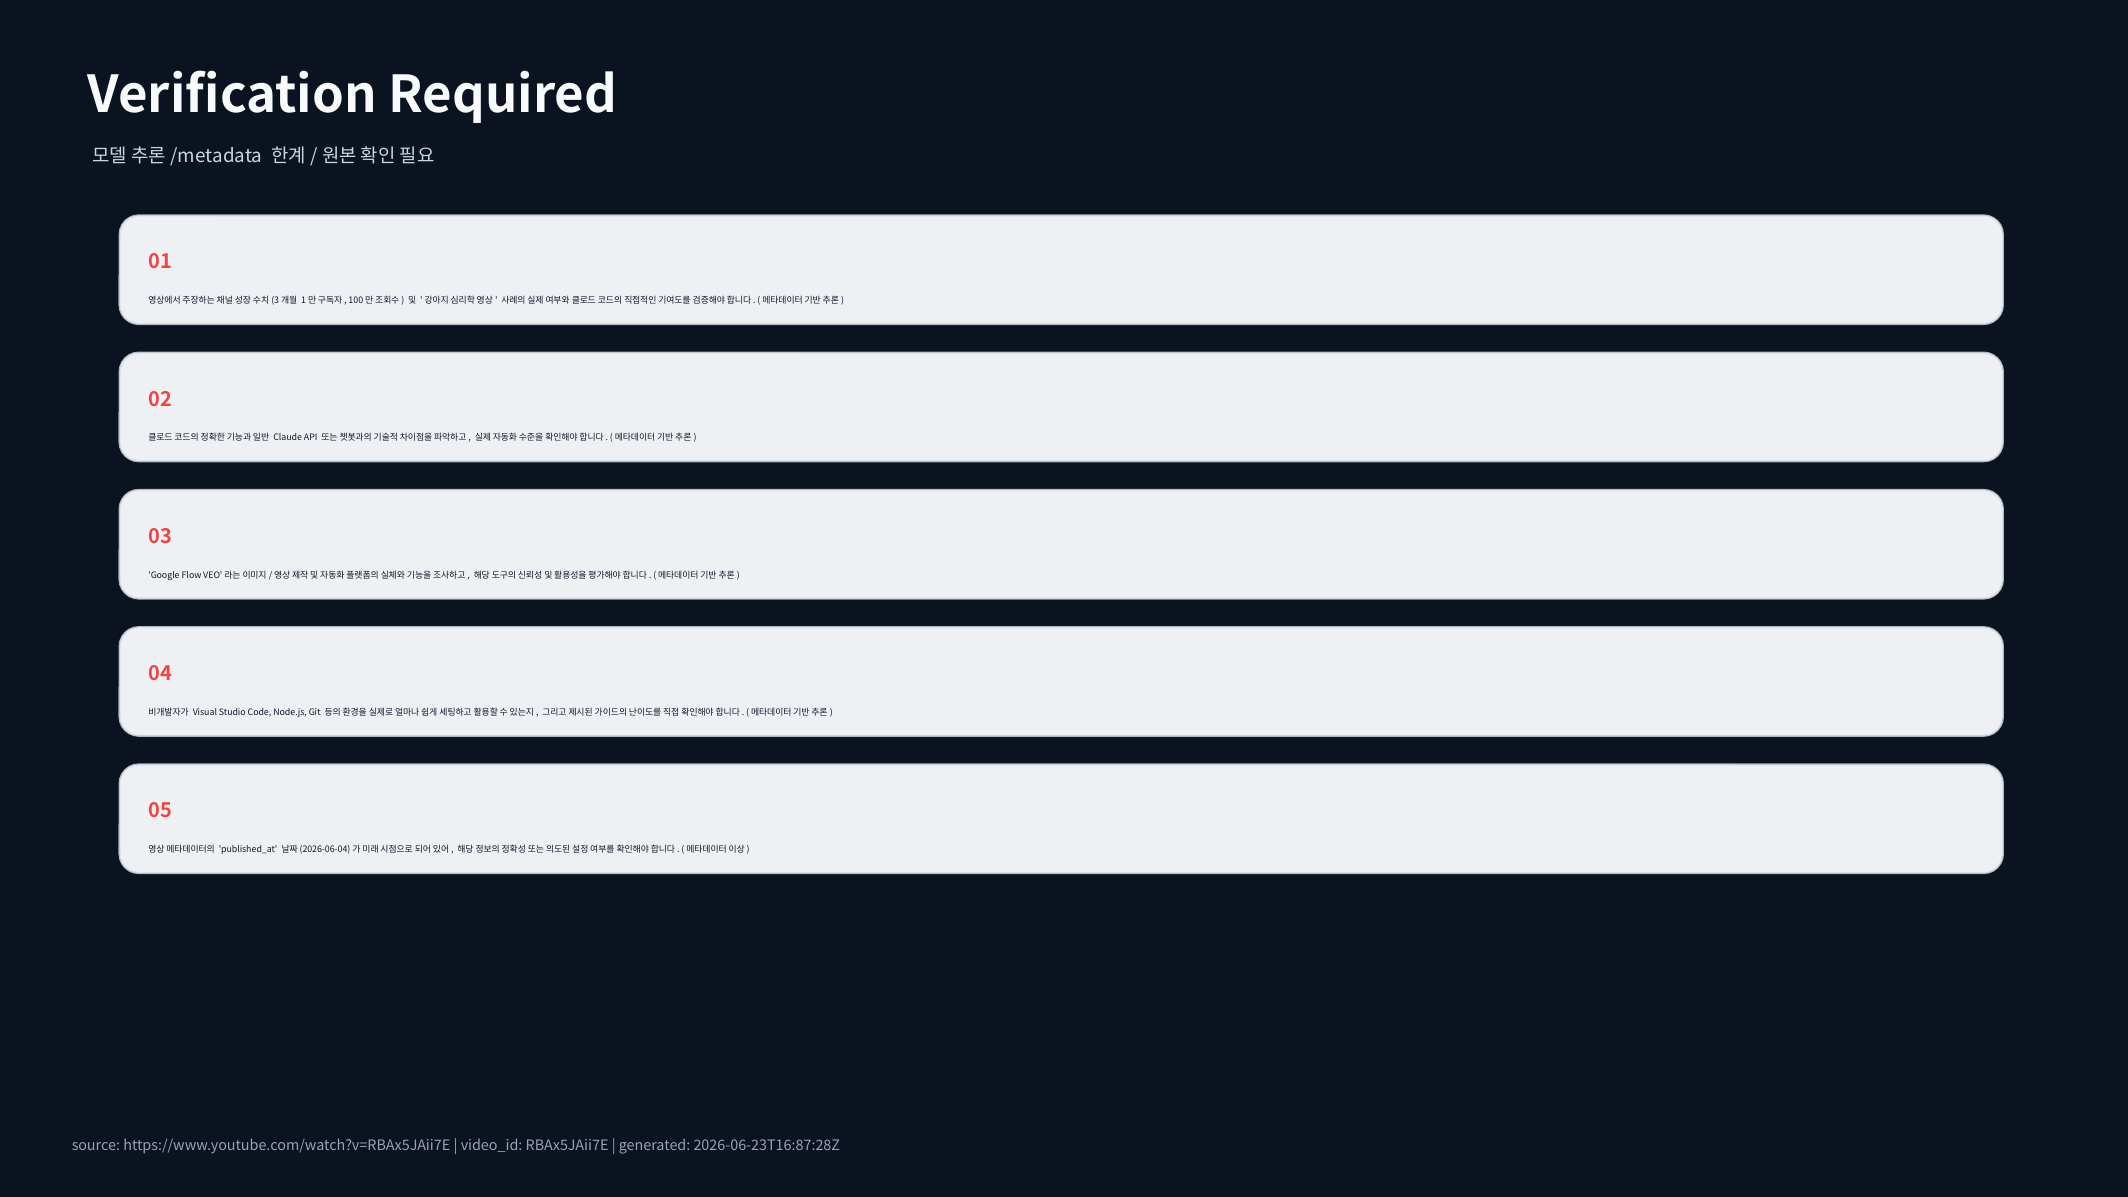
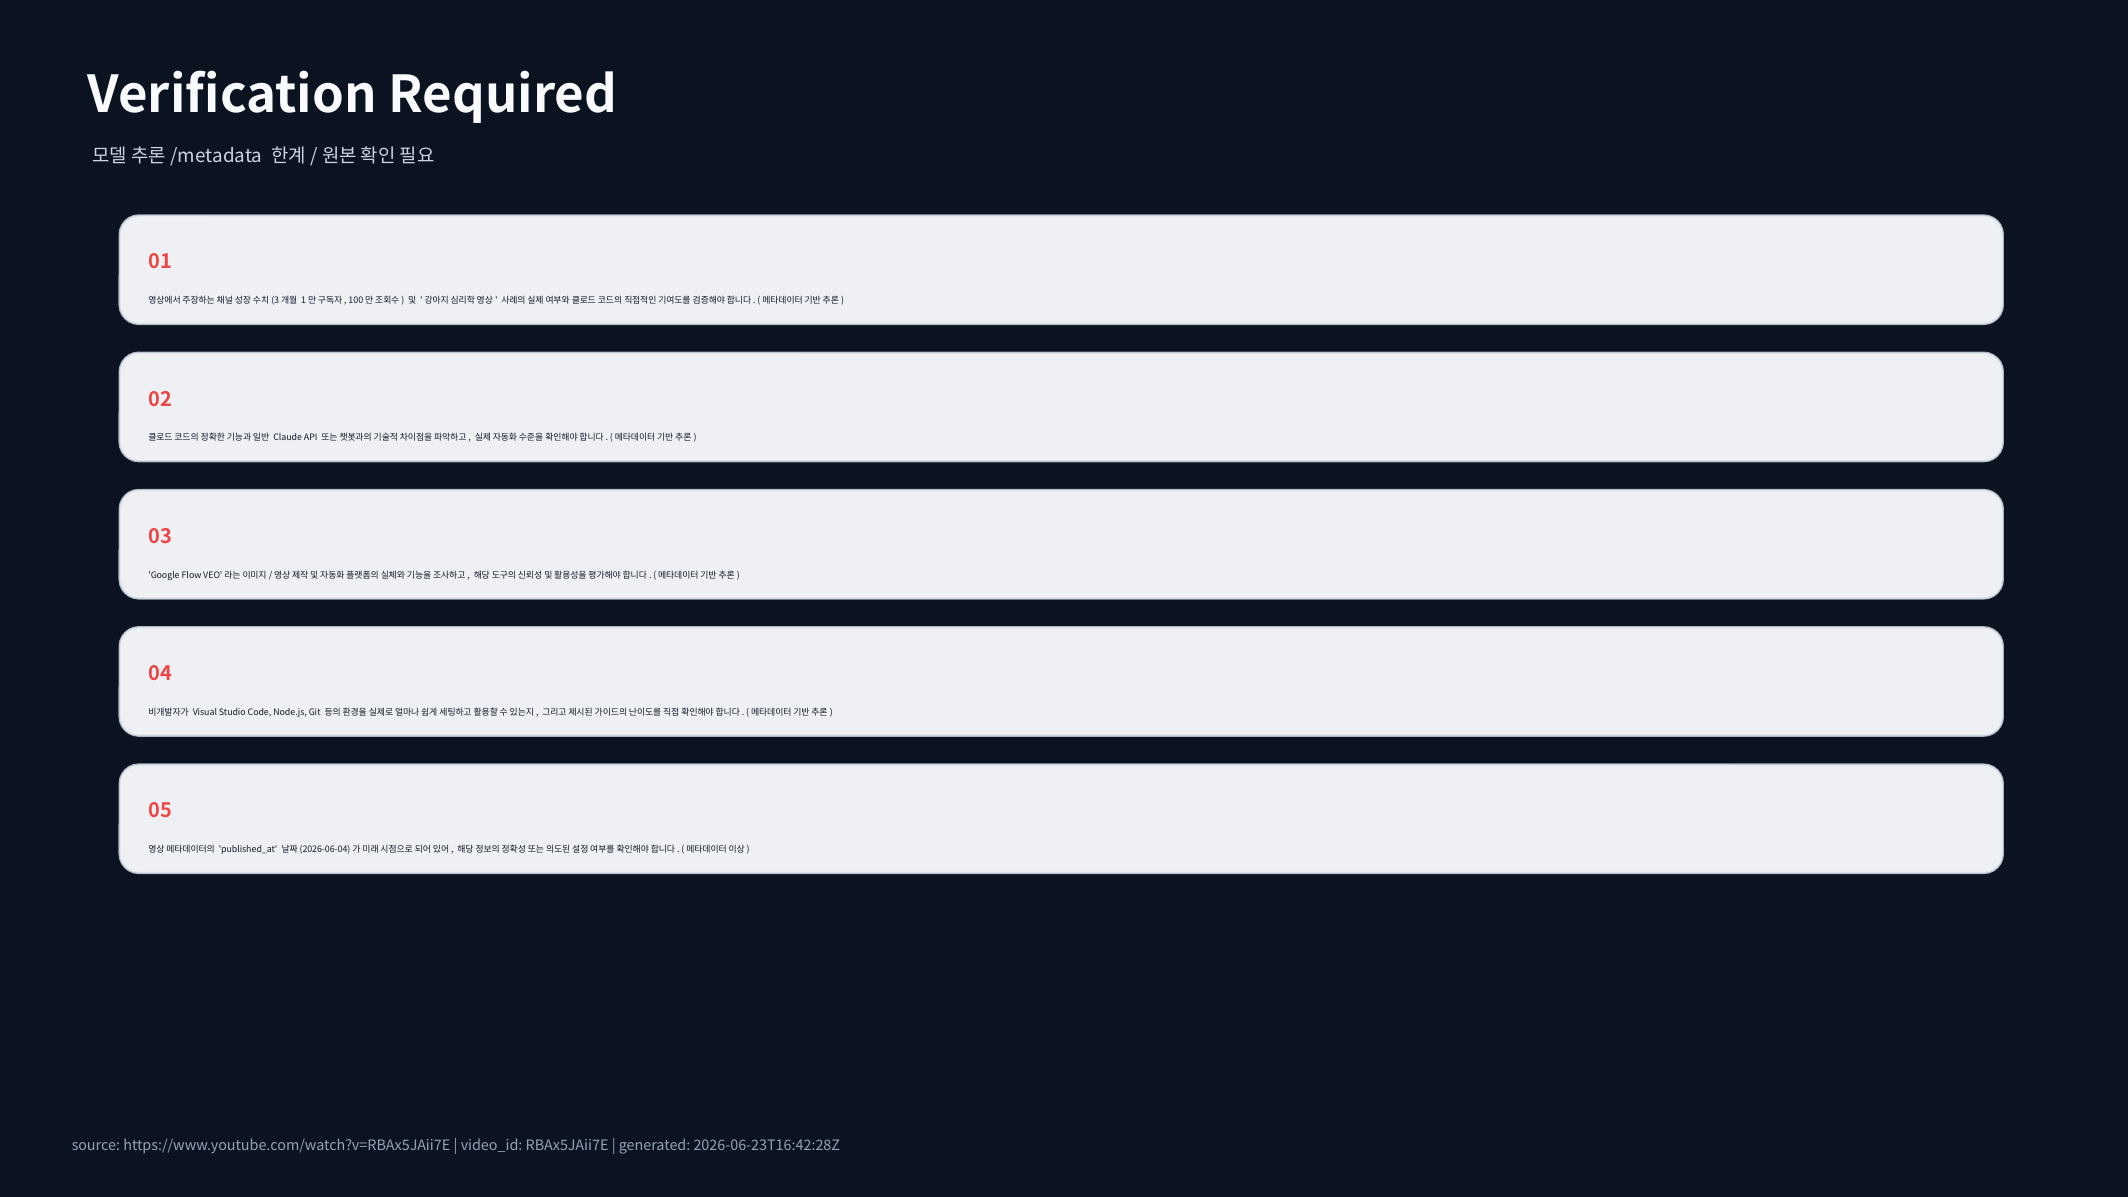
2026-06-23T16:87:28Z: 2026-06-23T16:87:28Z -> 2026-06-23T16:42:28Z
